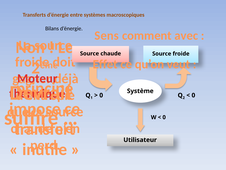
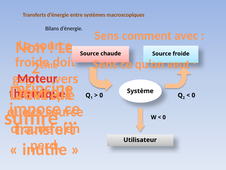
Effet at (105, 64): Effet -> Sens
déjà: déjà -> vers
